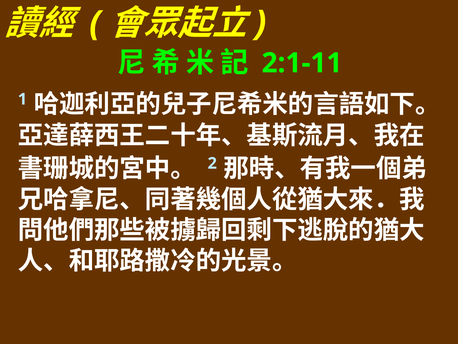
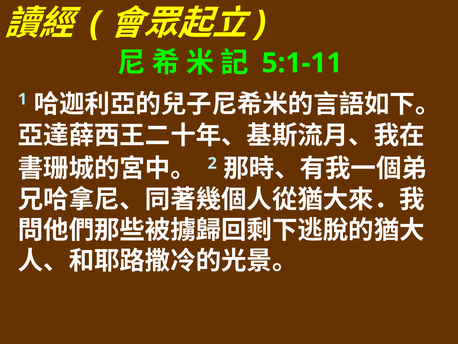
2:1-11: 2:1-11 -> 5:1-11
